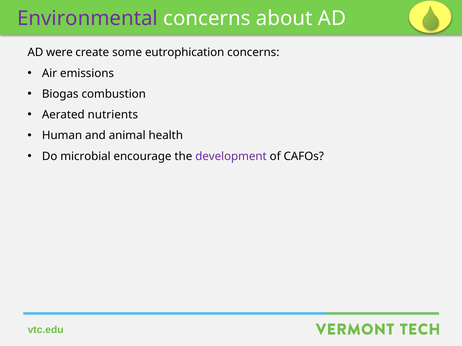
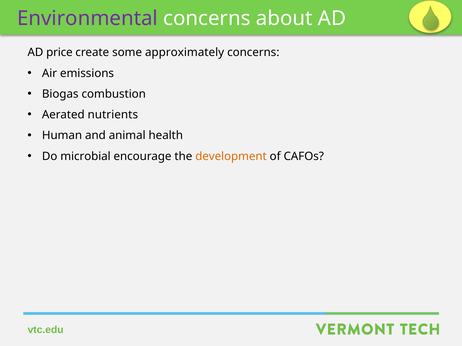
were: were -> price
eutrophication: eutrophication -> approximately
development colour: purple -> orange
